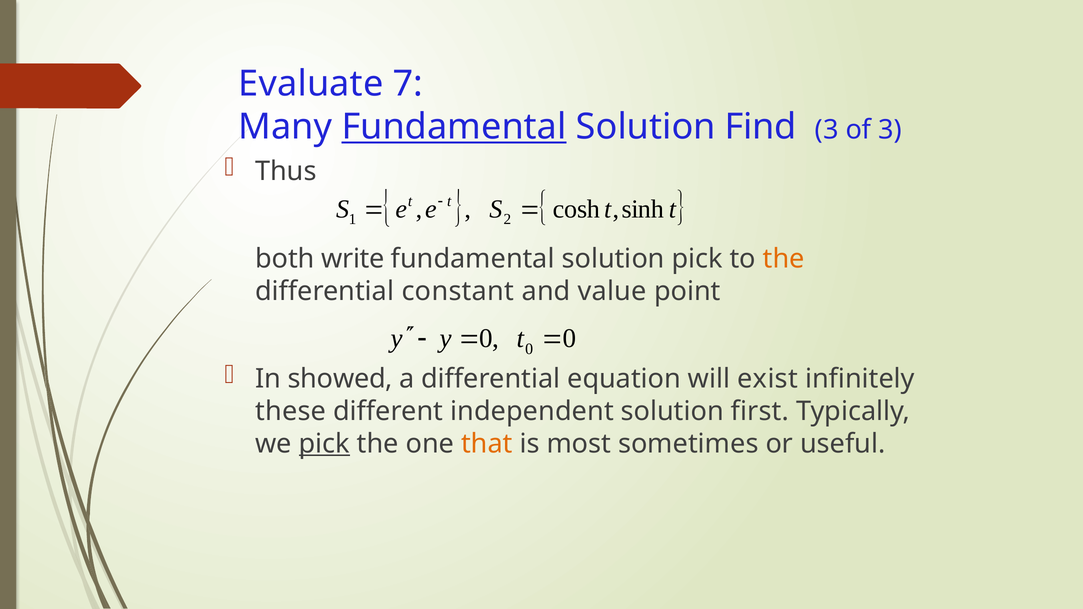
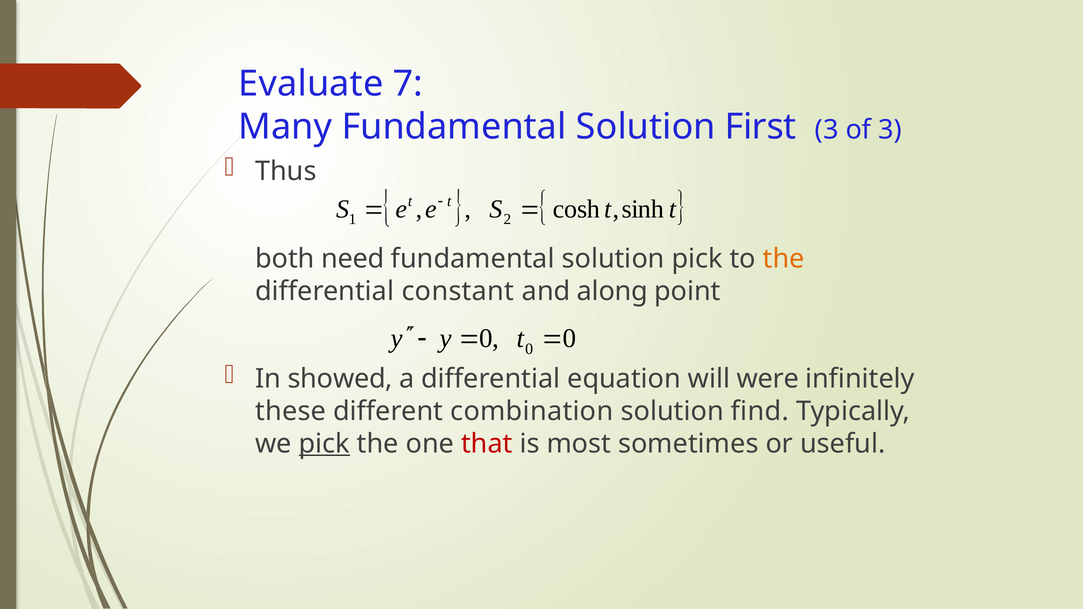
Fundamental at (454, 127) underline: present -> none
Find: Find -> First
write: write -> need
value: value -> along
exist: exist -> were
independent: independent -> combination
first: first -> find
that colour: orange -> red
